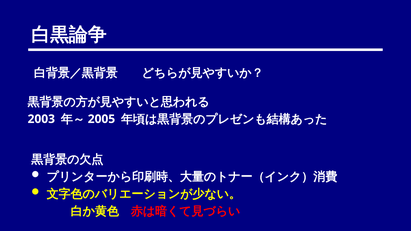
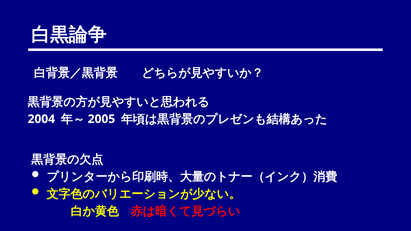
2003: 2003 -> 2004
